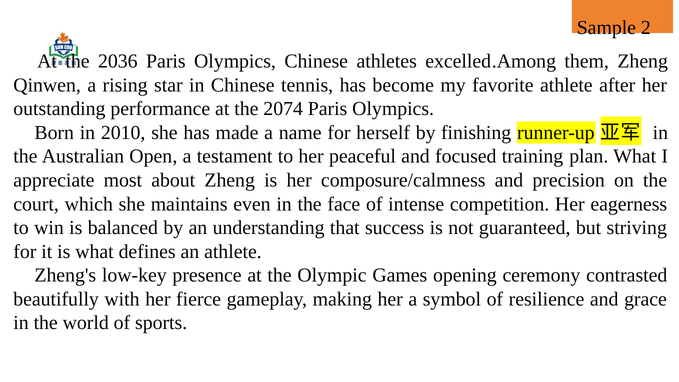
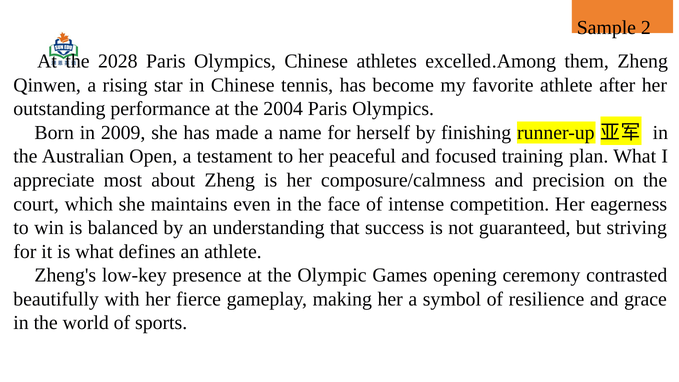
2036: 2036 -> 2028
2074: 2074 -> 2004
2010: 2010 -> 2009
